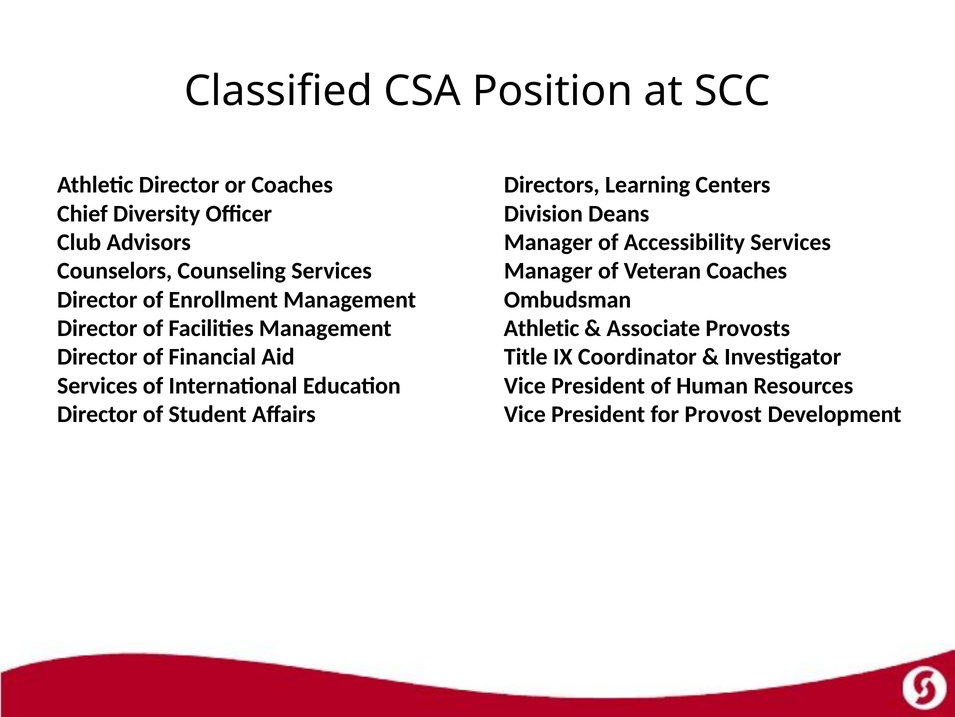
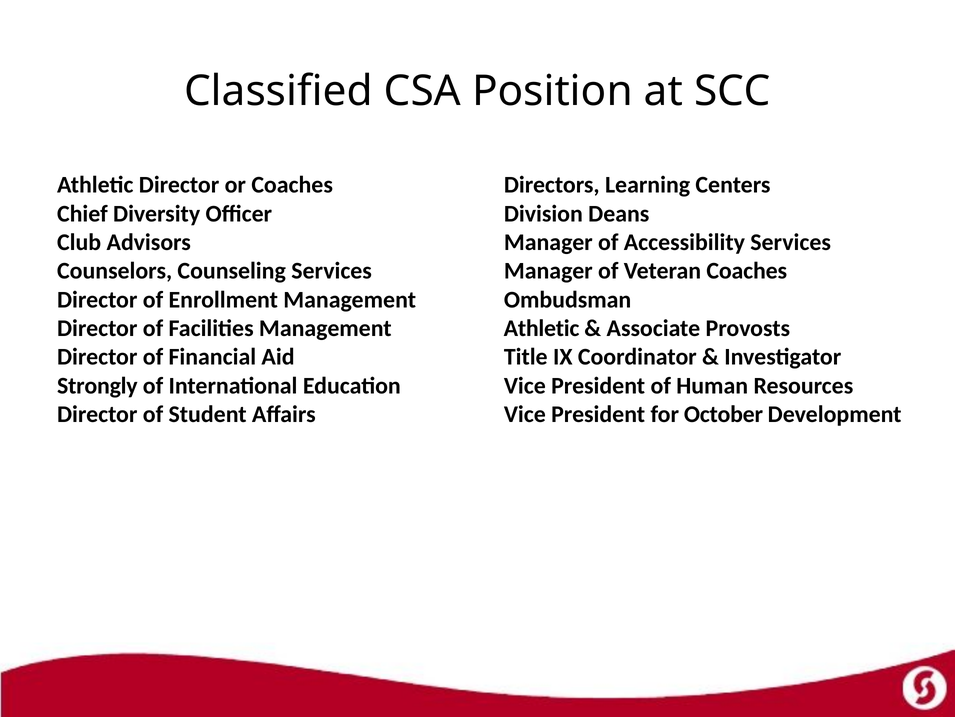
Services at (97, 385): Services -> Strongly
Provost: Provost -> October
